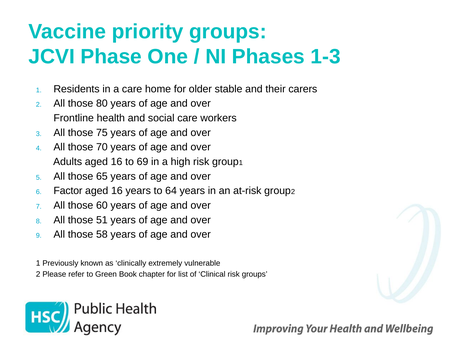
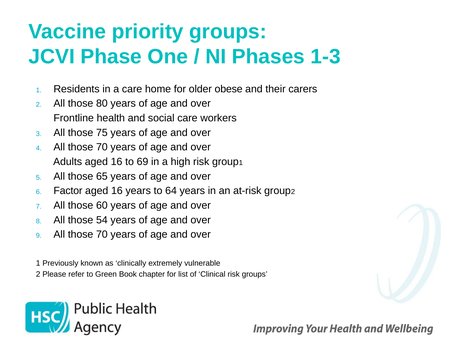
stable: stable -> obese
51: 51 -> 54
58 at (102, 235): 58 -> 70
